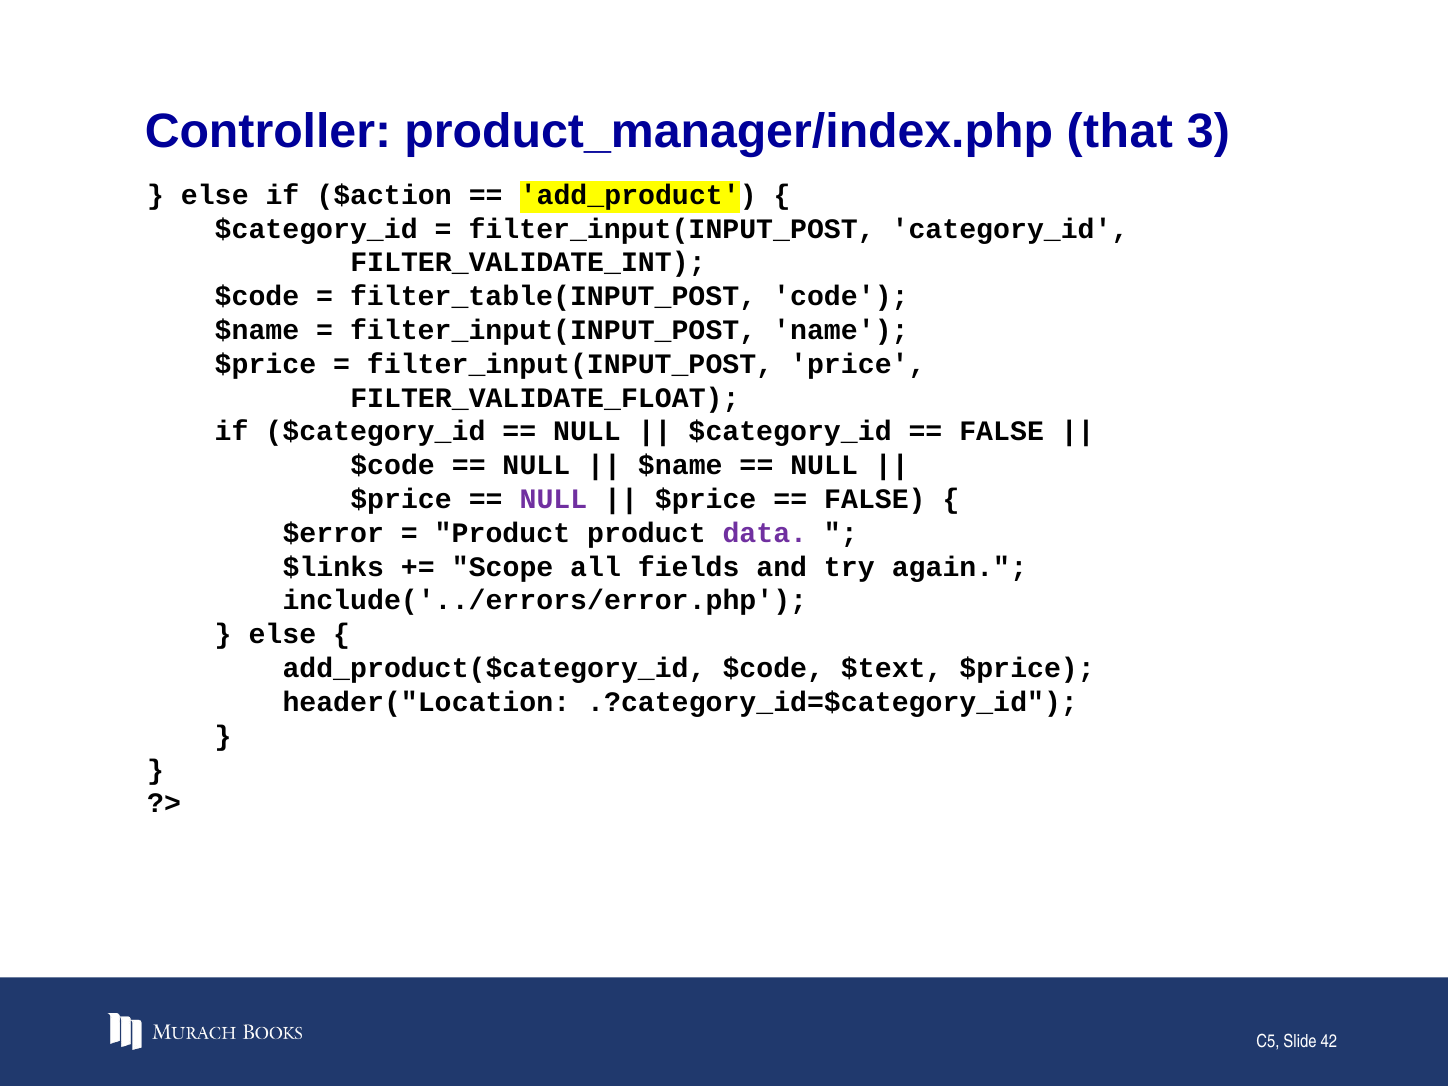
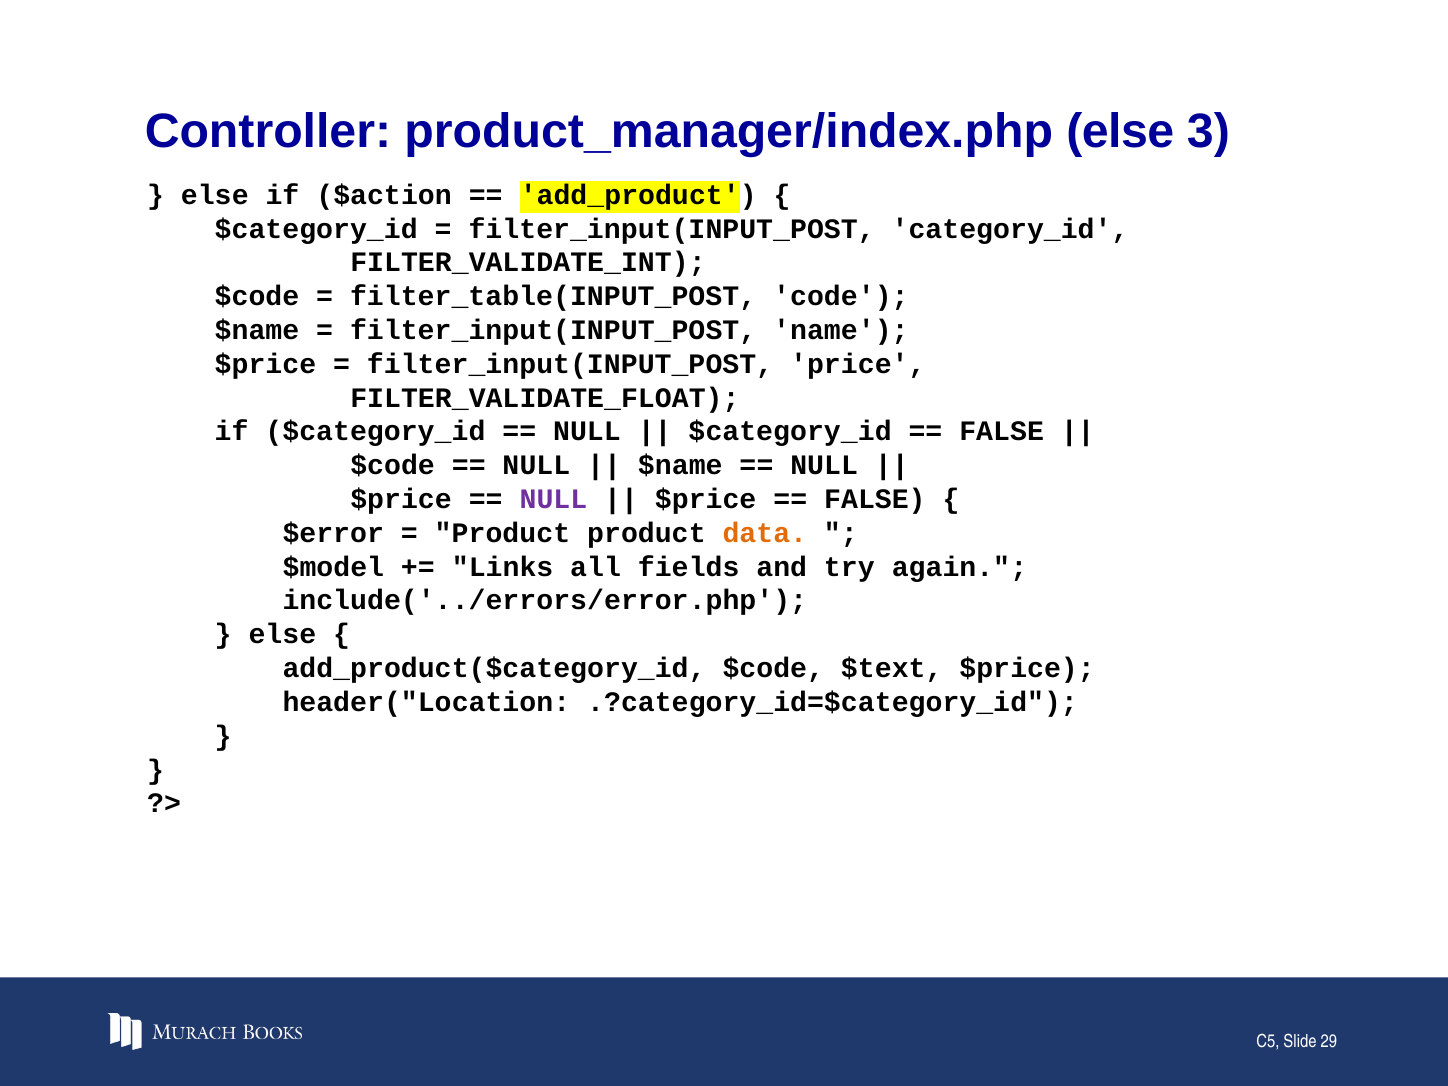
product_manager/index.php that: that -> else
data colour: purple -> orange
$links: $links -> $model
Scope: Scope -> Links
42: 42 -> 29
